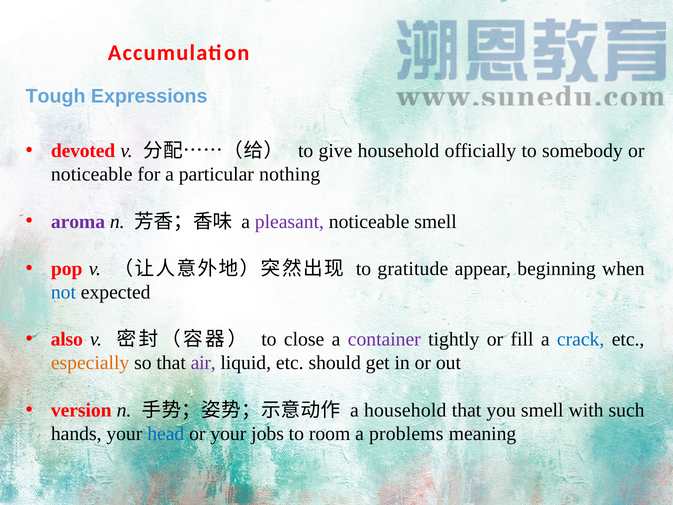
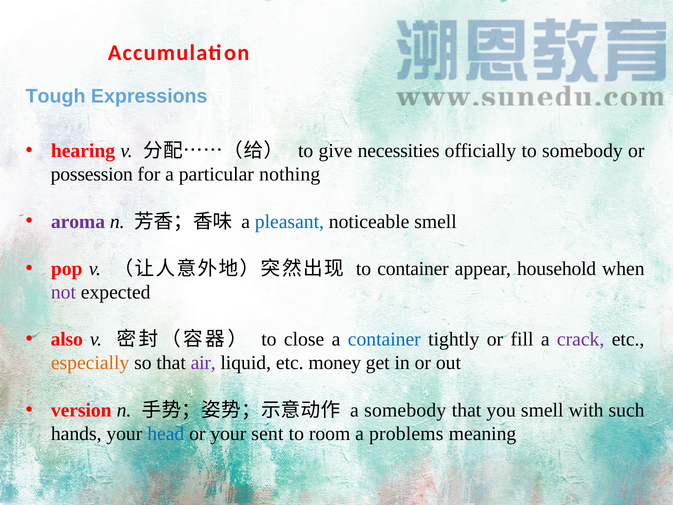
devoted: devoted -> hearing
give household: household -> necessities
noticeable at (92, 174): noticeable -> possession
pleasant colour: purple -> blue
to gratitude: gratitude -> container
beginning: beginning -> household
not colour: blue -> purple
container at (384, 339) colour: purple -> blue
crack colour: blue -> purple
should: should -> money
a household: household -> somebody
jobs: jobs -> sent
